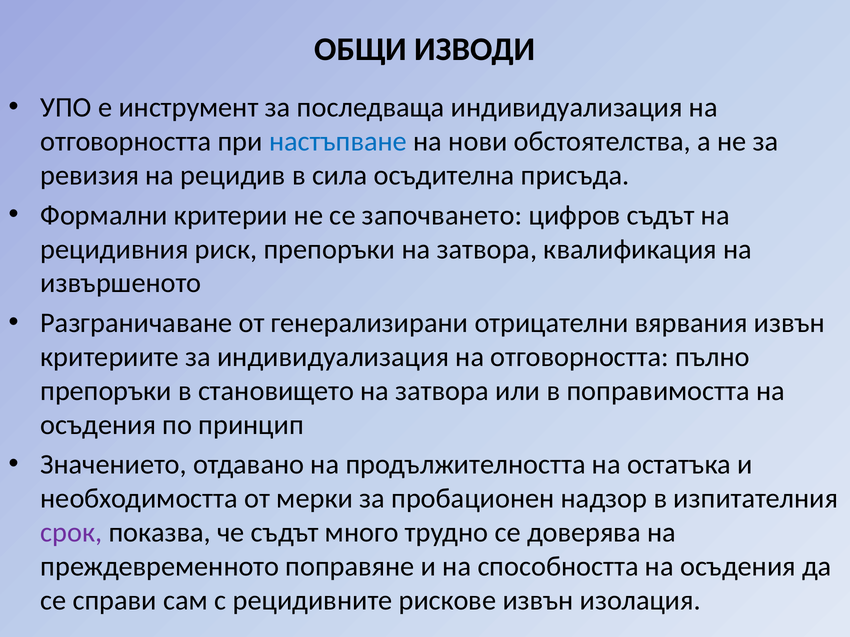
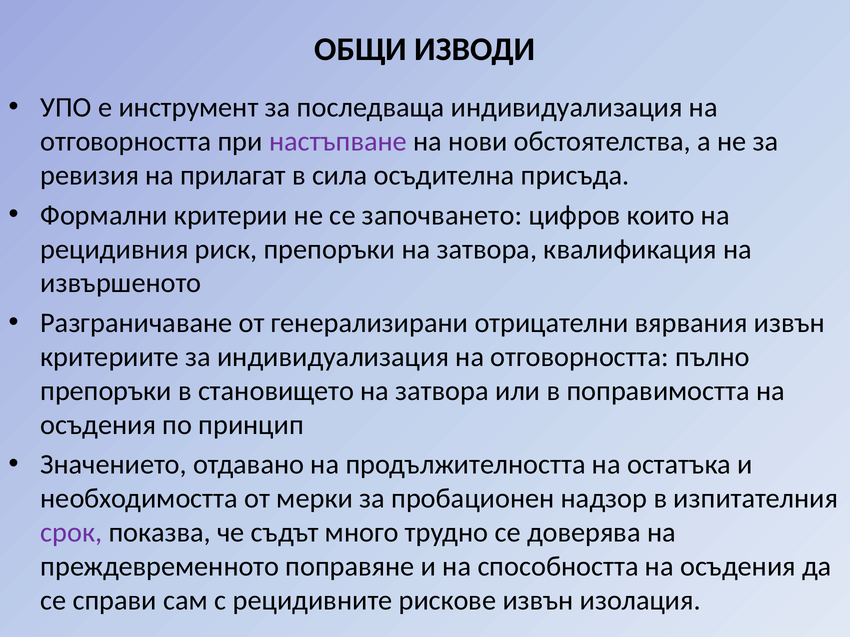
настъпване colour: blue -> purple
рецидив: рецидив -> прилагат
цифров съдът: съдът -> които
